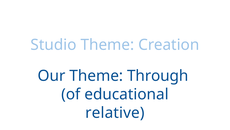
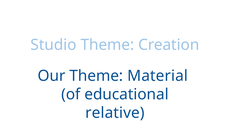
Through: Through -> Material
